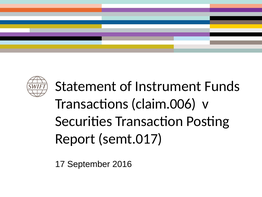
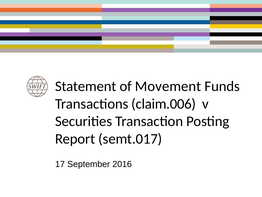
Instrument: Instrument -> Movement
